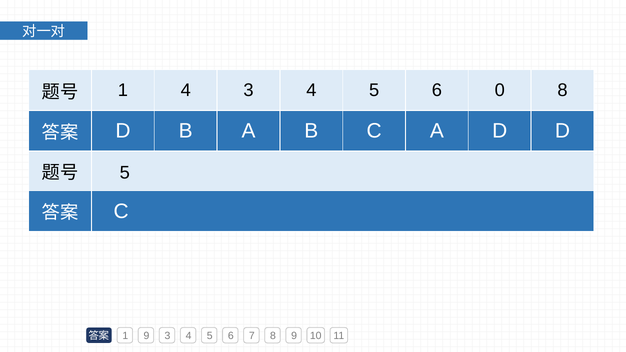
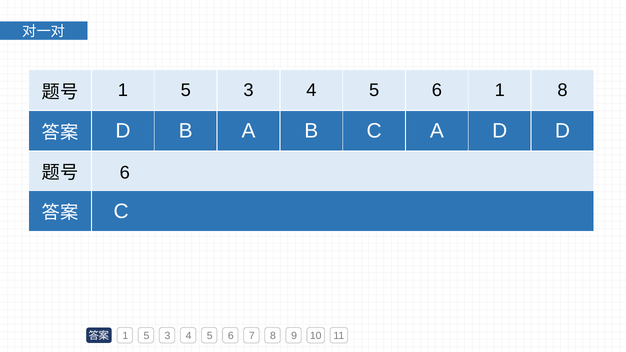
4 at (186, 90): 4 -> 5
6 0: 0 -> 1
5 at (125, 173): 5 -> 6
9 at (146, 336): 9 -> 5
